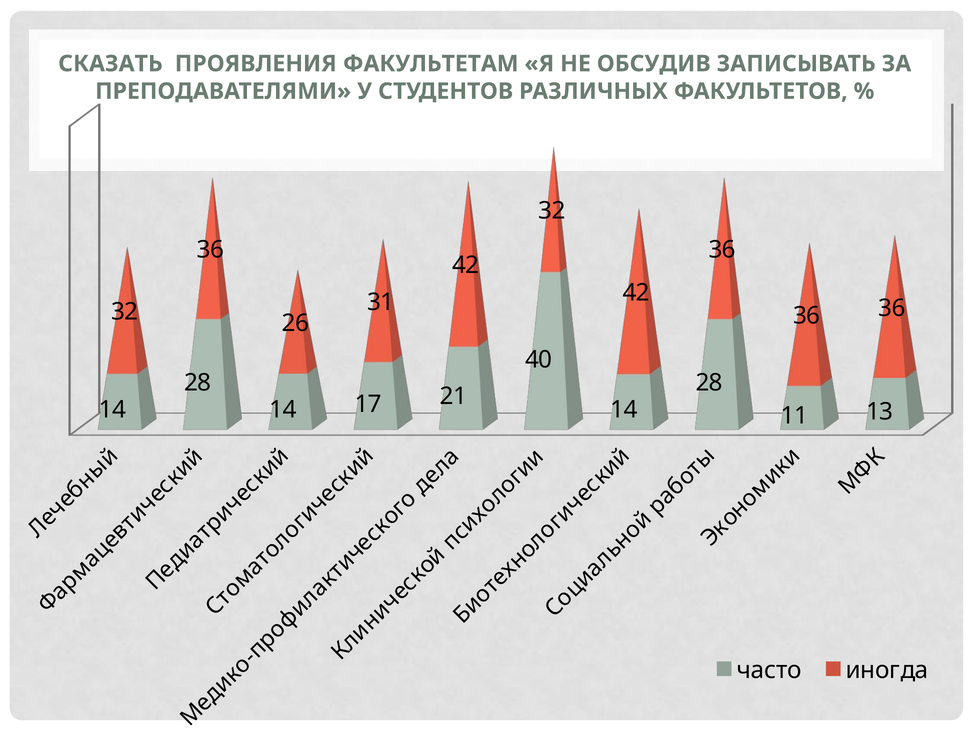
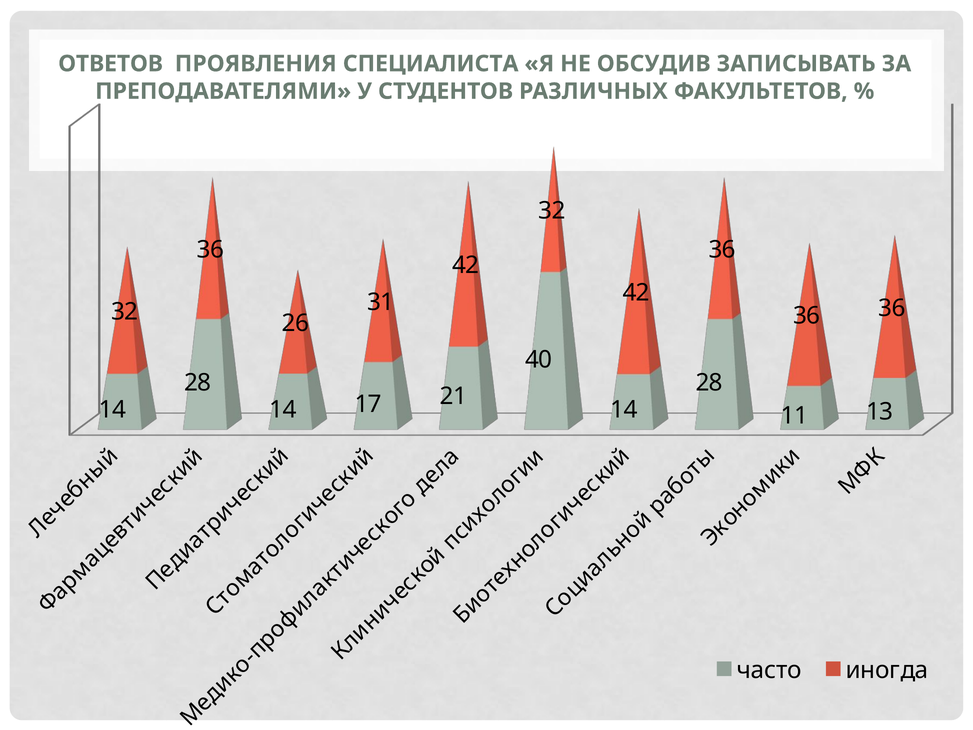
СКАЗАТЬ: СКАЗАТЬ -> ОТВЕТОВ
ФАКУЛЬТЕТАМ: ФАКУЛЬТЕТАМ -> СПЕЦИАЛИСТА
